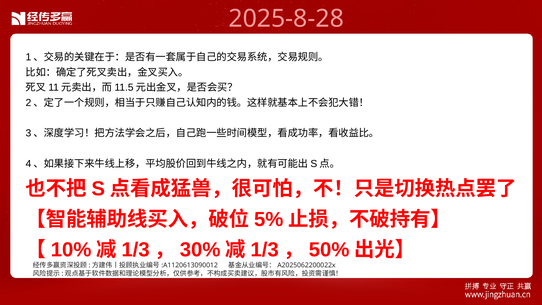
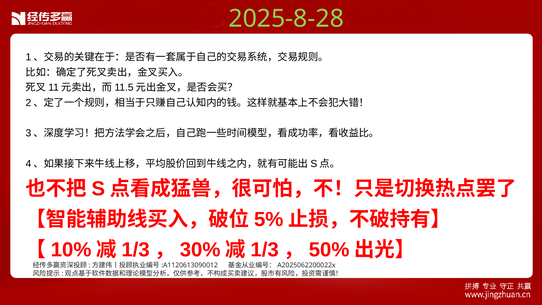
2025-8-28 colour: pink -> light green
